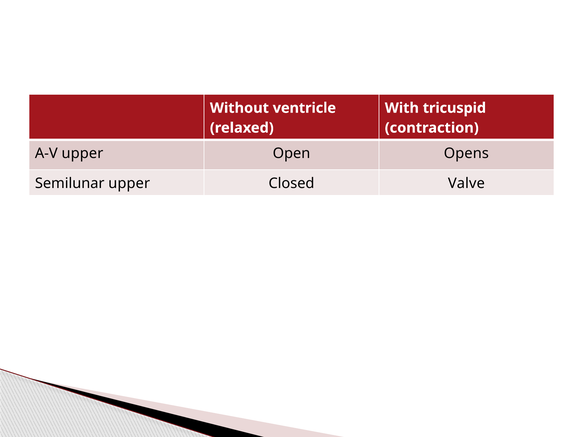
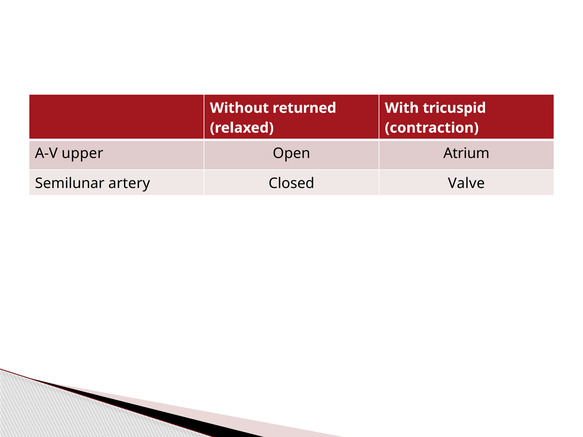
ventricle: ventricle -> returned
Opens: Opens -> Atrium
Semilunar upper: upper -> artery
